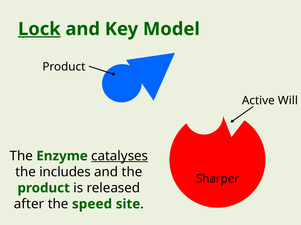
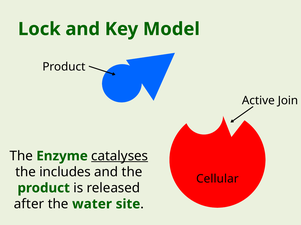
Lock underline: present -> none
Will: Will -> Join
Sharper: Sharper -> Cellular
speed: speed -> water
